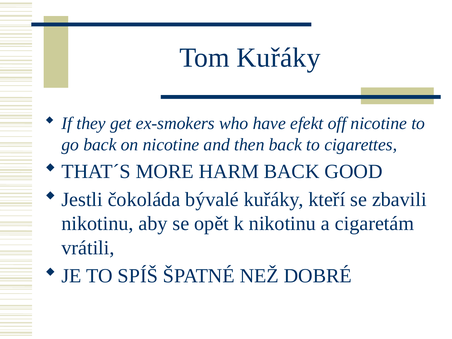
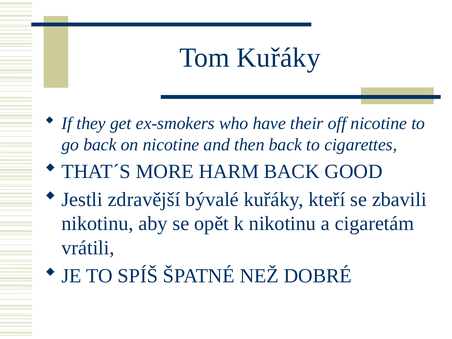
efekt: efekt -> their
čokoláda: čokoláda -> zdravější
